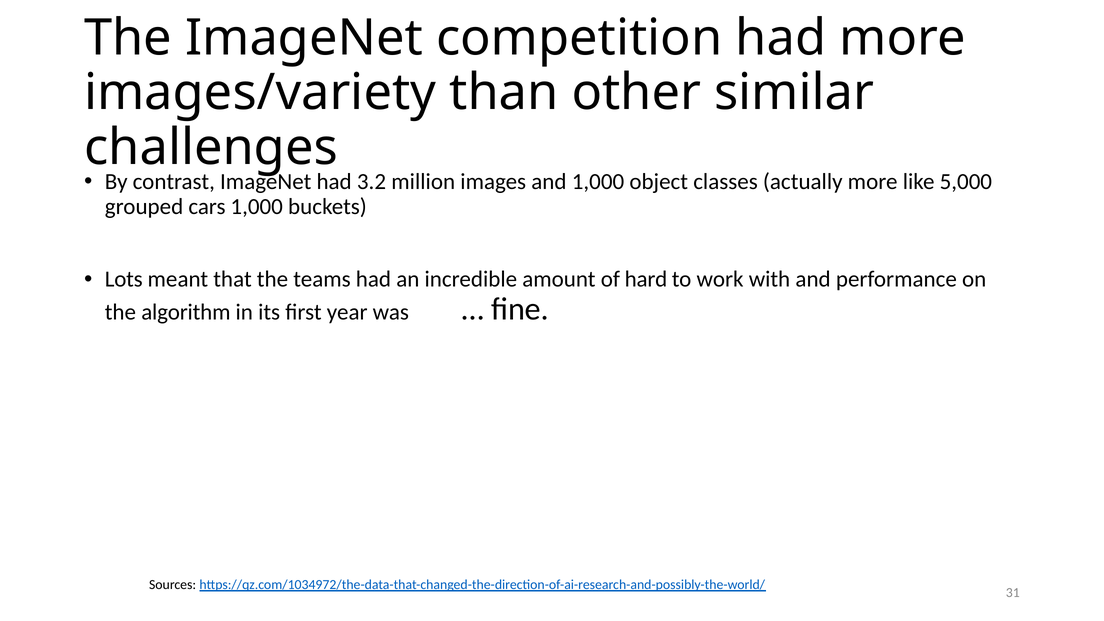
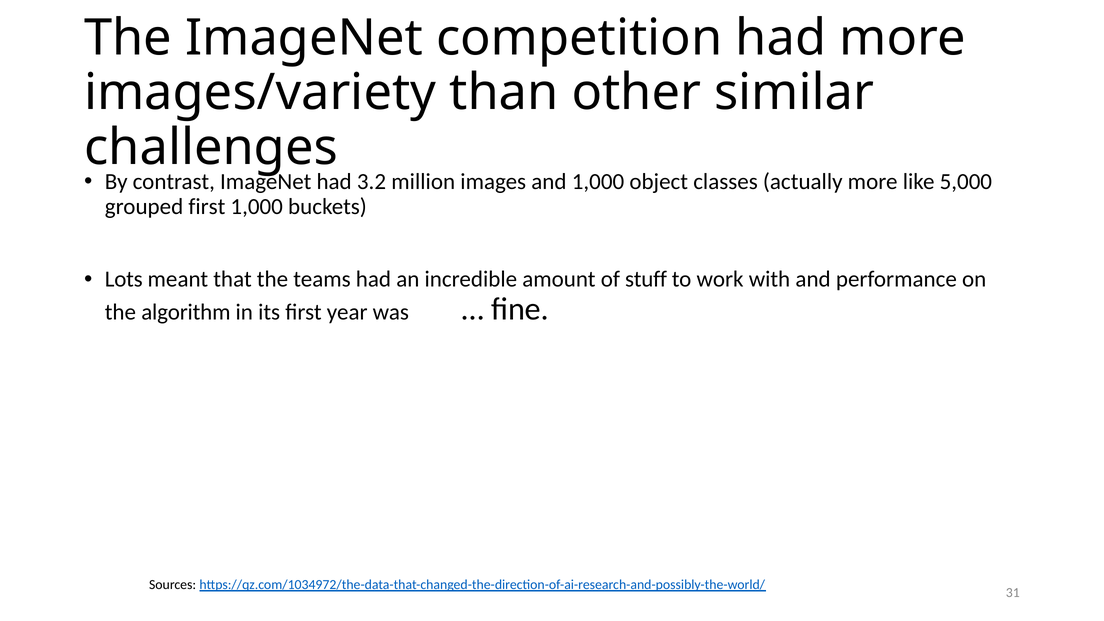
grouped cars: cars -> first
hard: hard -> stuff
